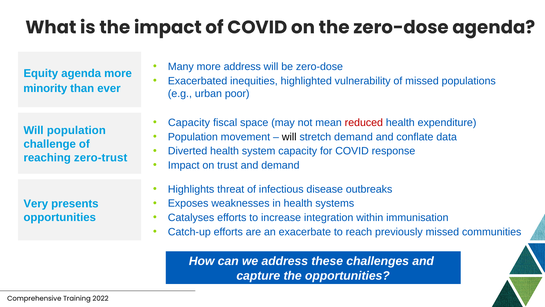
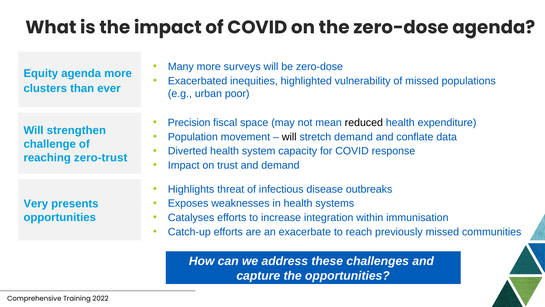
more address: address -> surveys
minority: minority -> clusters
Capacity at (189, 122): Capacity -> Precision
reduced colour: red -> black
Will population: population -> strengthen
